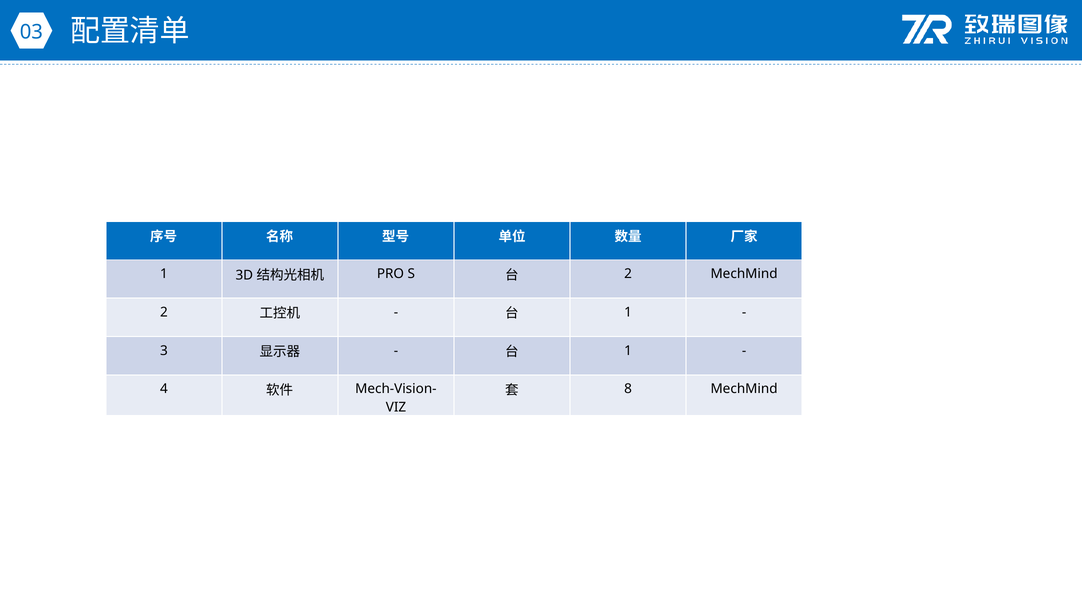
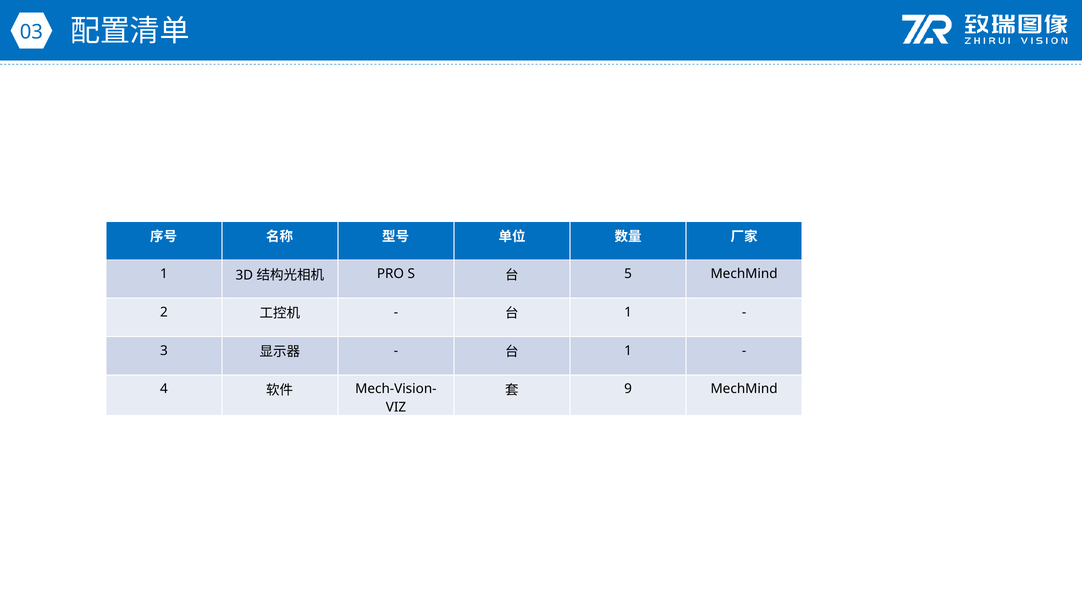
2 at (628, 274): 2 -> 5
8: 8 -> 9
